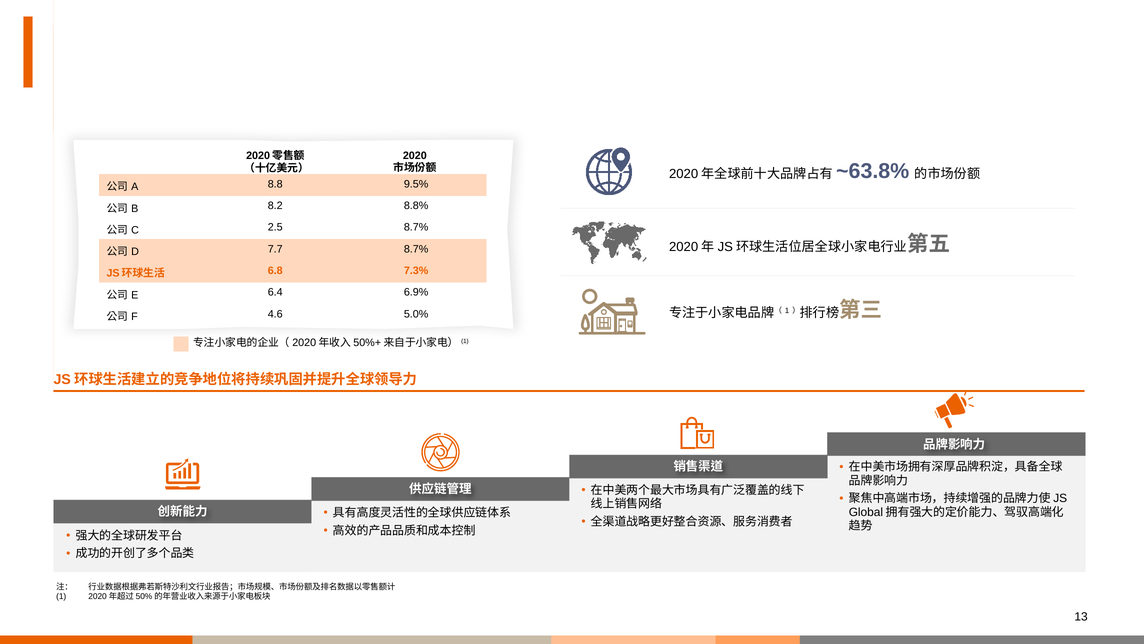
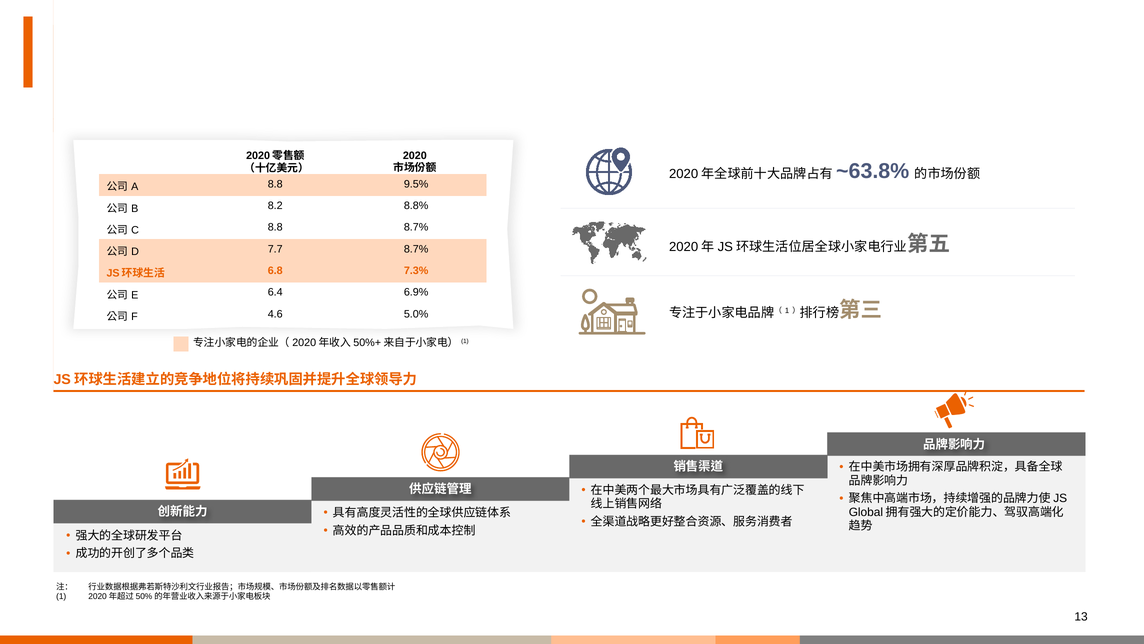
2.5 at (275, 227): 2.5 -> 8.8
